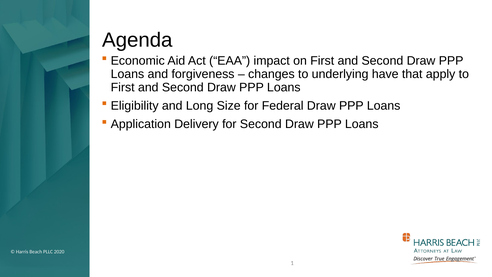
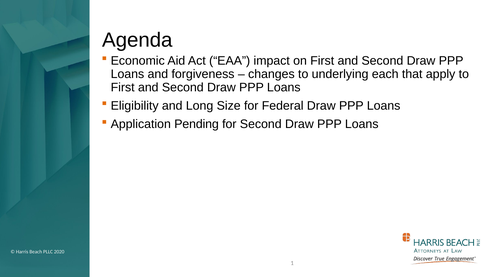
have: have -> each
Delivery: Delivery -> Pending
